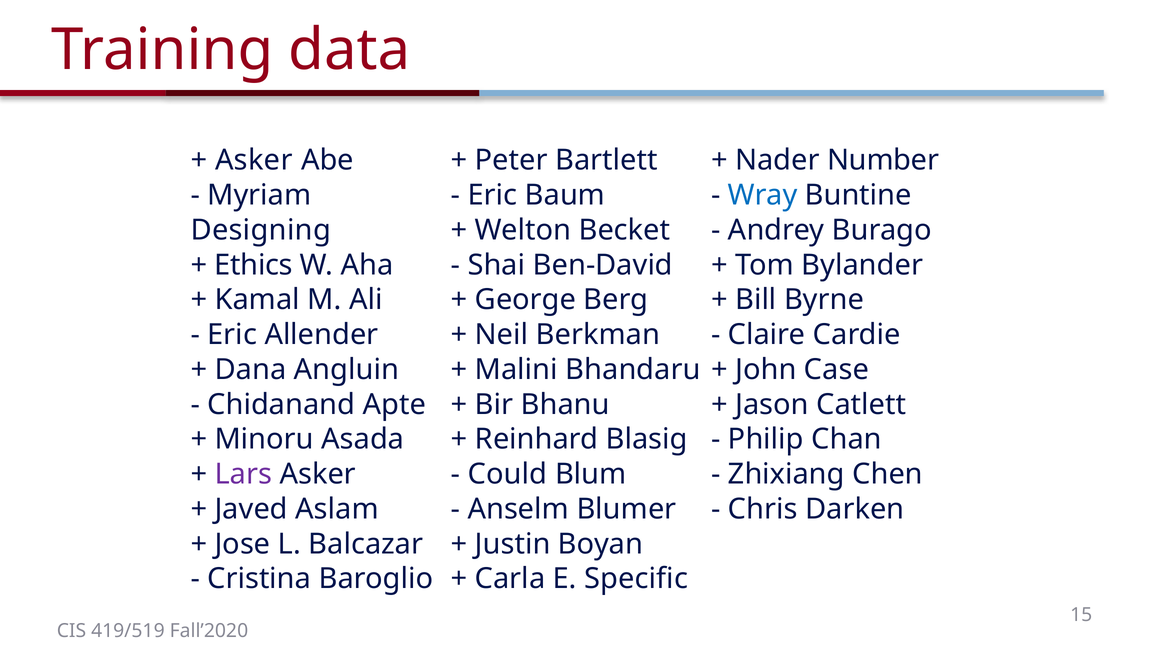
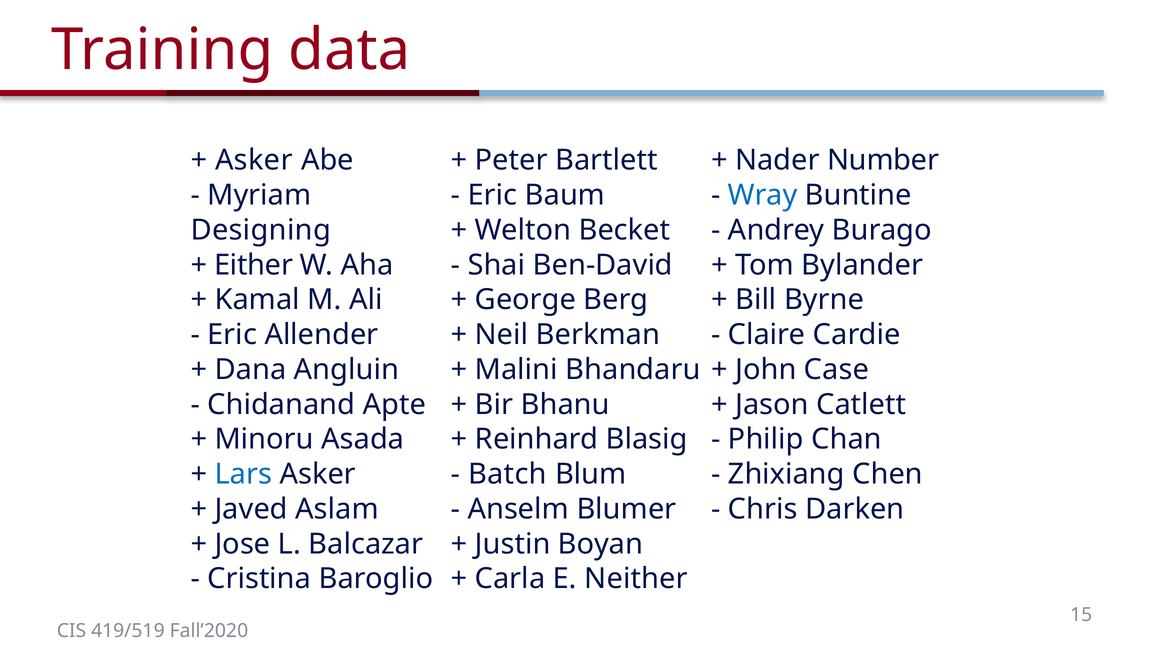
Ethics: Ethics -> Either
Lars colour: purple -> blue
Could: Could -> Batch
Specific: Specific -> Neither
